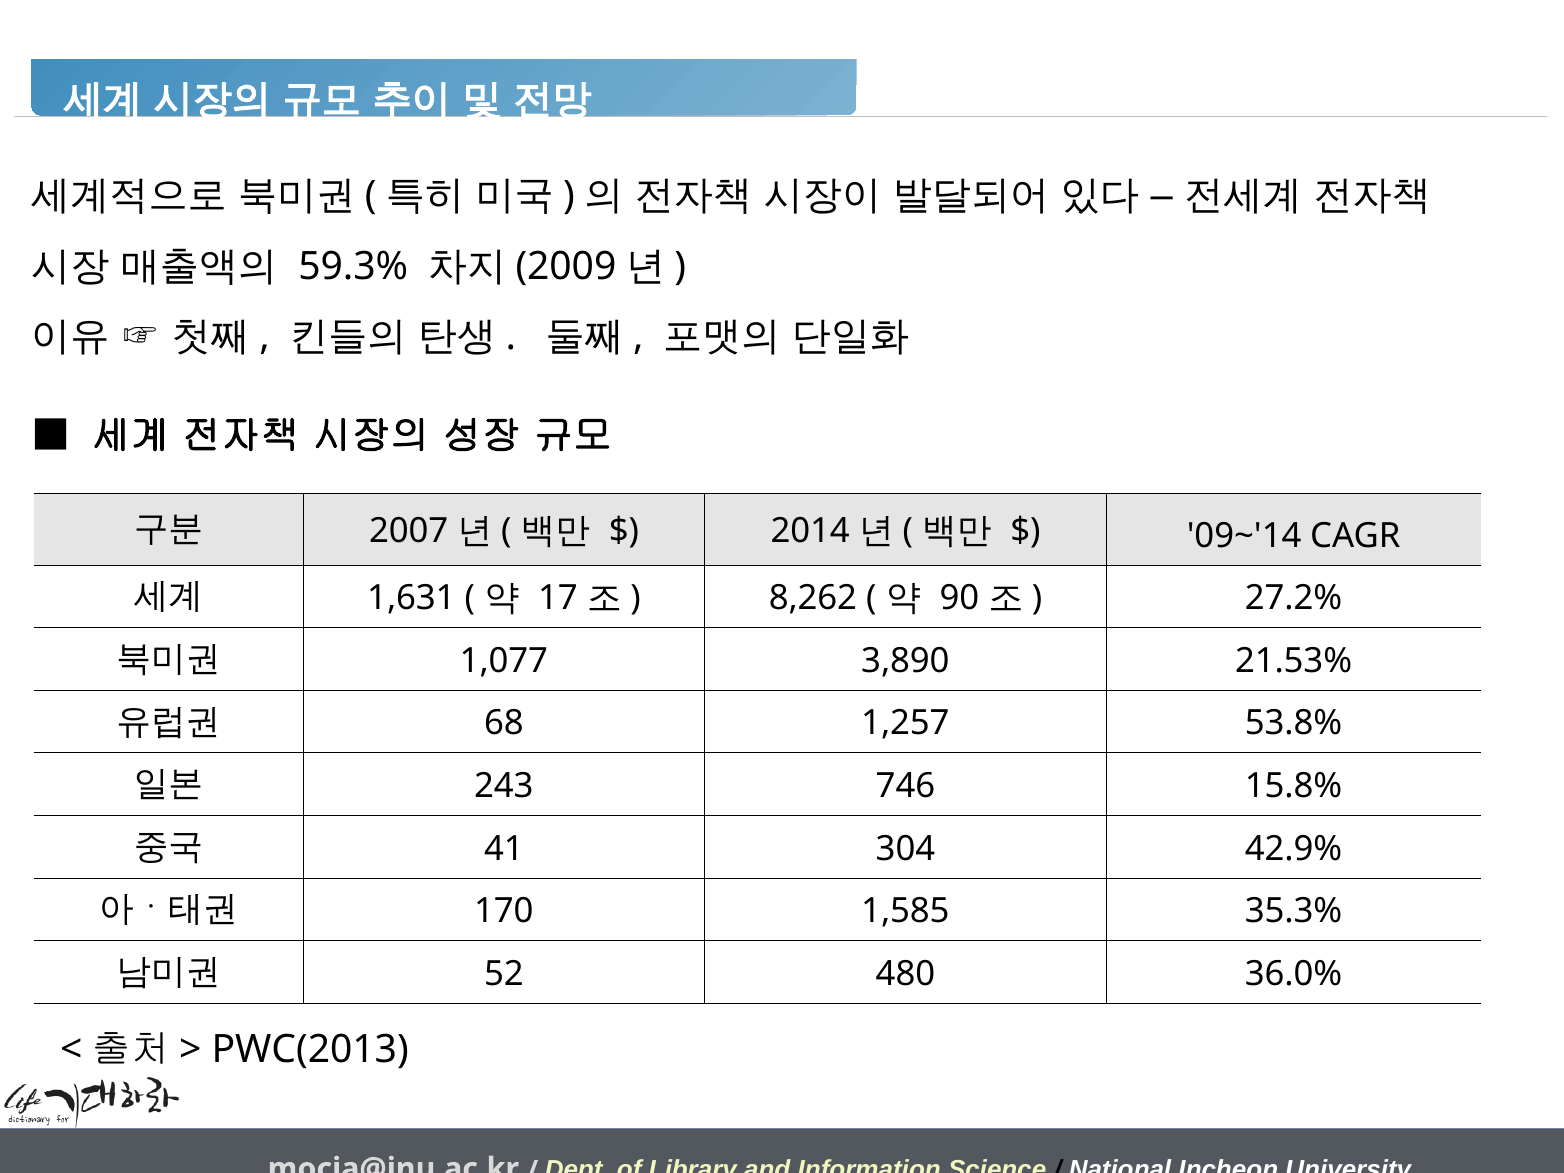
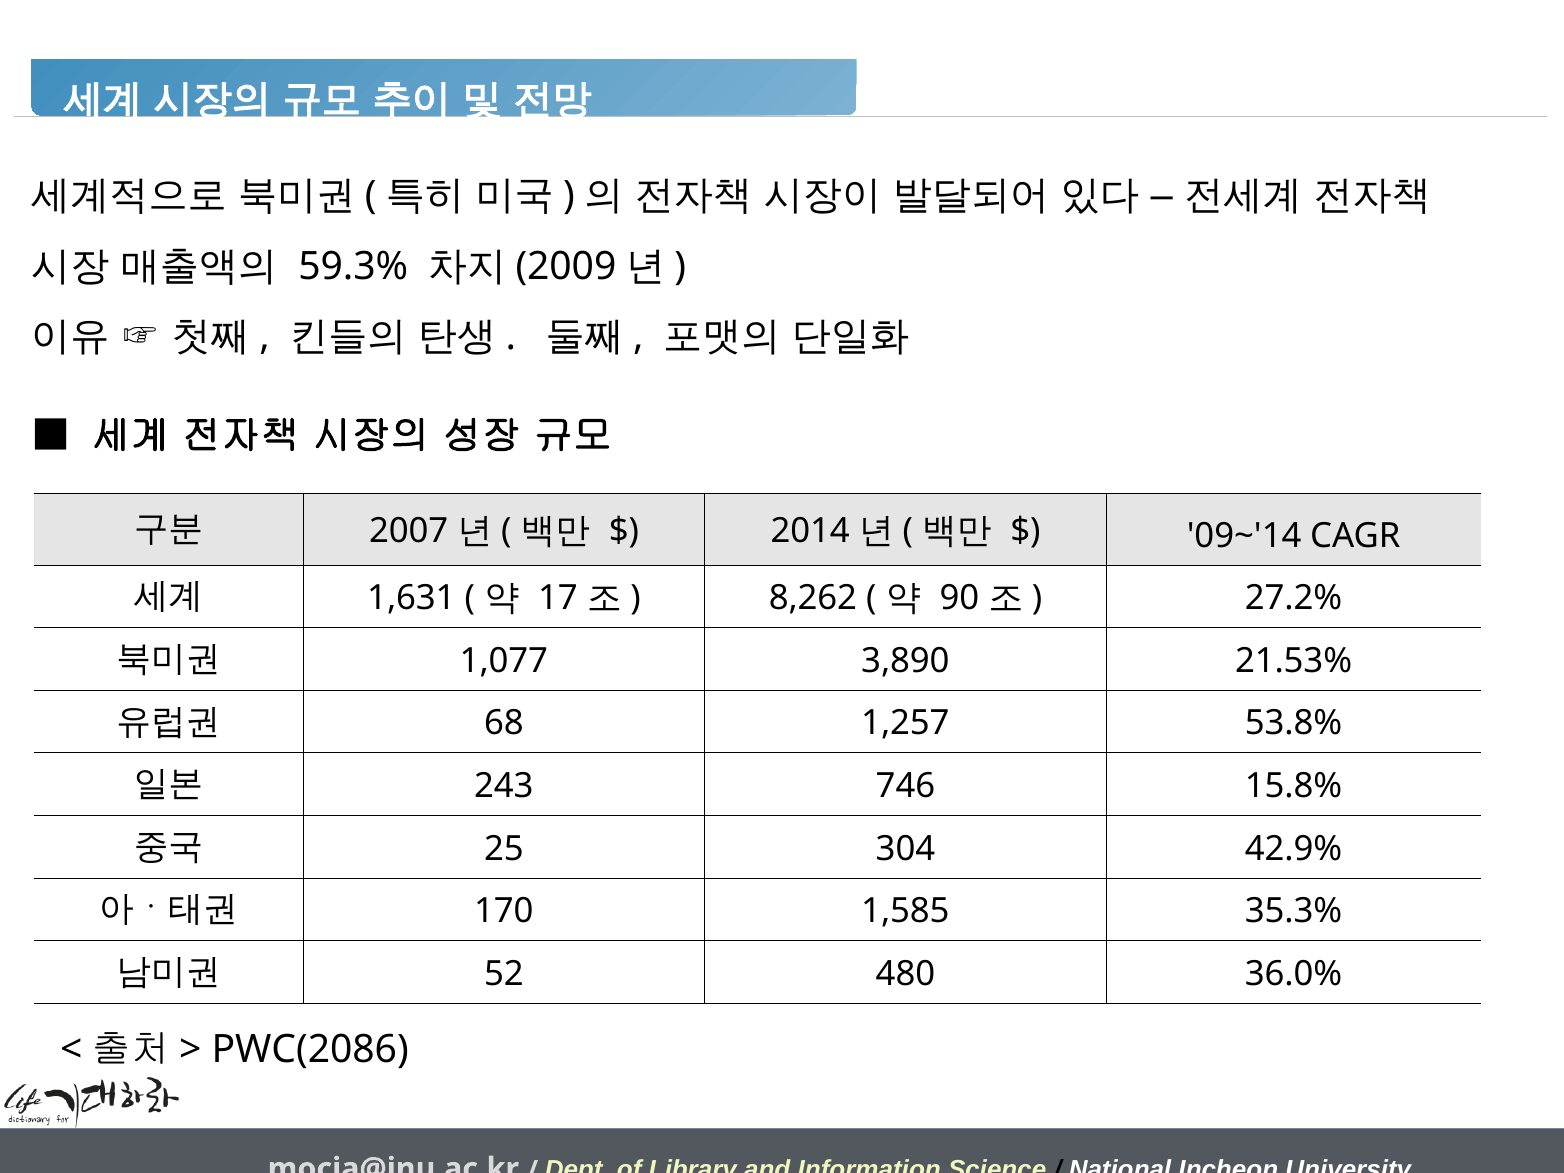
41: 41 -> 25
PWC(2013: PWC(2013 -> PWC(2086
